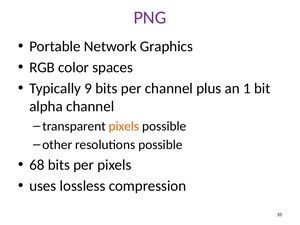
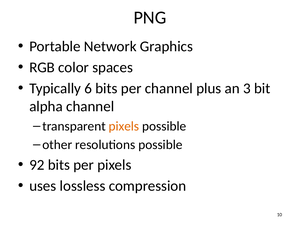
PNG colour: purple -> black
9: 9 -> 6
1: 1 -> 3
68: 68 -> 92
